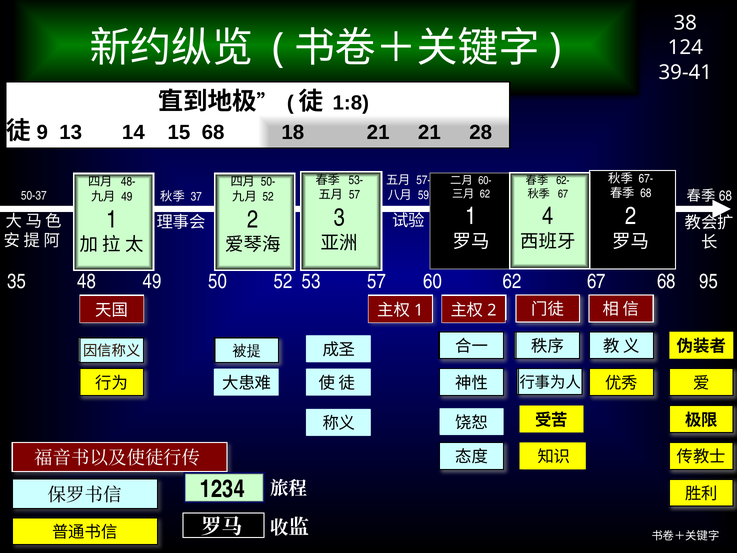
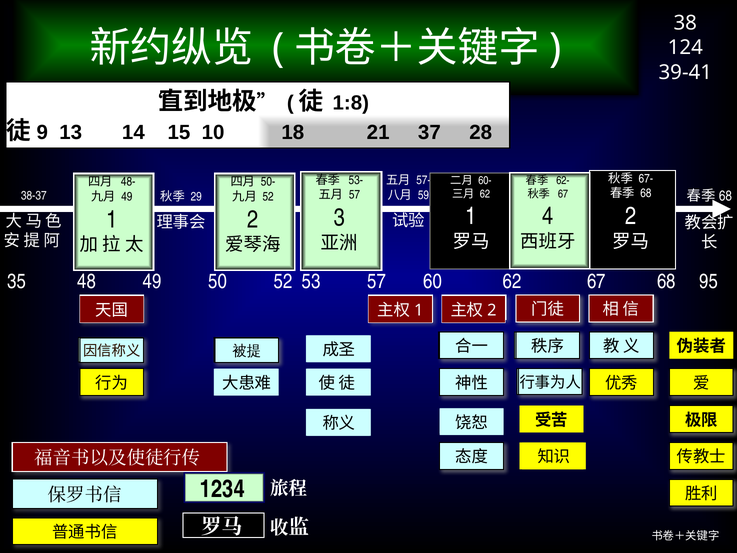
15 68: 68 -> 10
21 21: 21 -> 37
50-37: 50-37 -> 38-37
37: 37 -> 29
